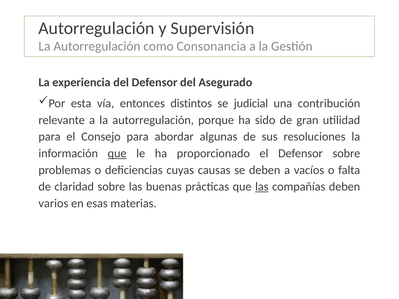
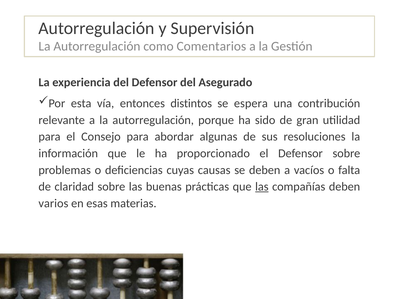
Consonancia: Consonancia -> Comentarios
judicial: judicial -> espera
que at (117, 153) underline: present -> none
